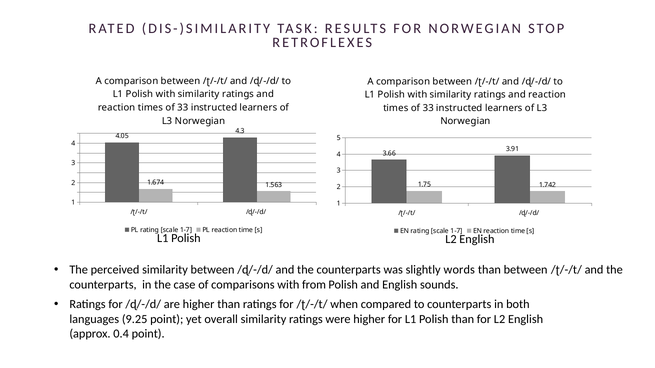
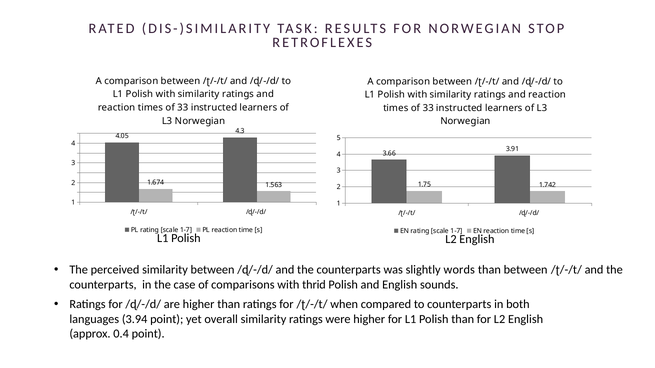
from: from -> thrid
9.25: 9.25 -> 3.94
